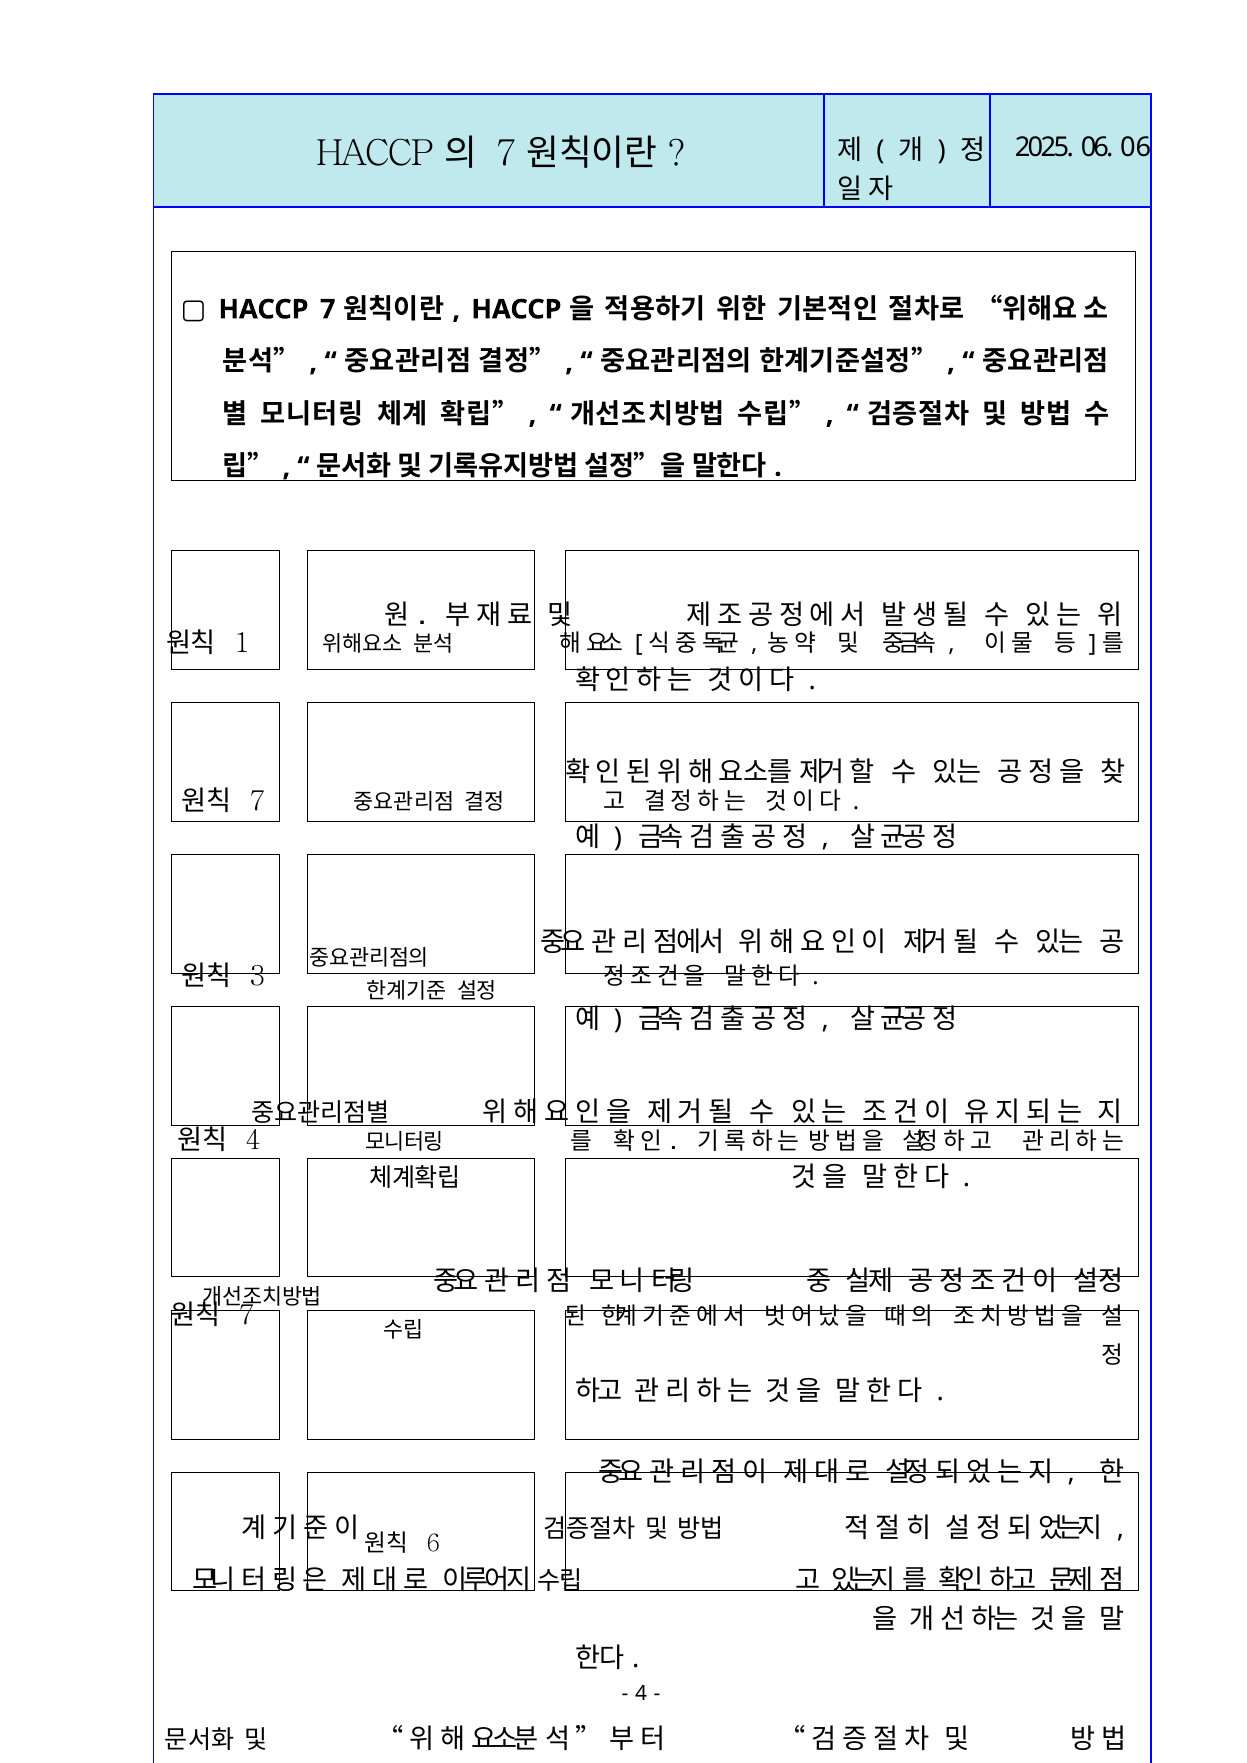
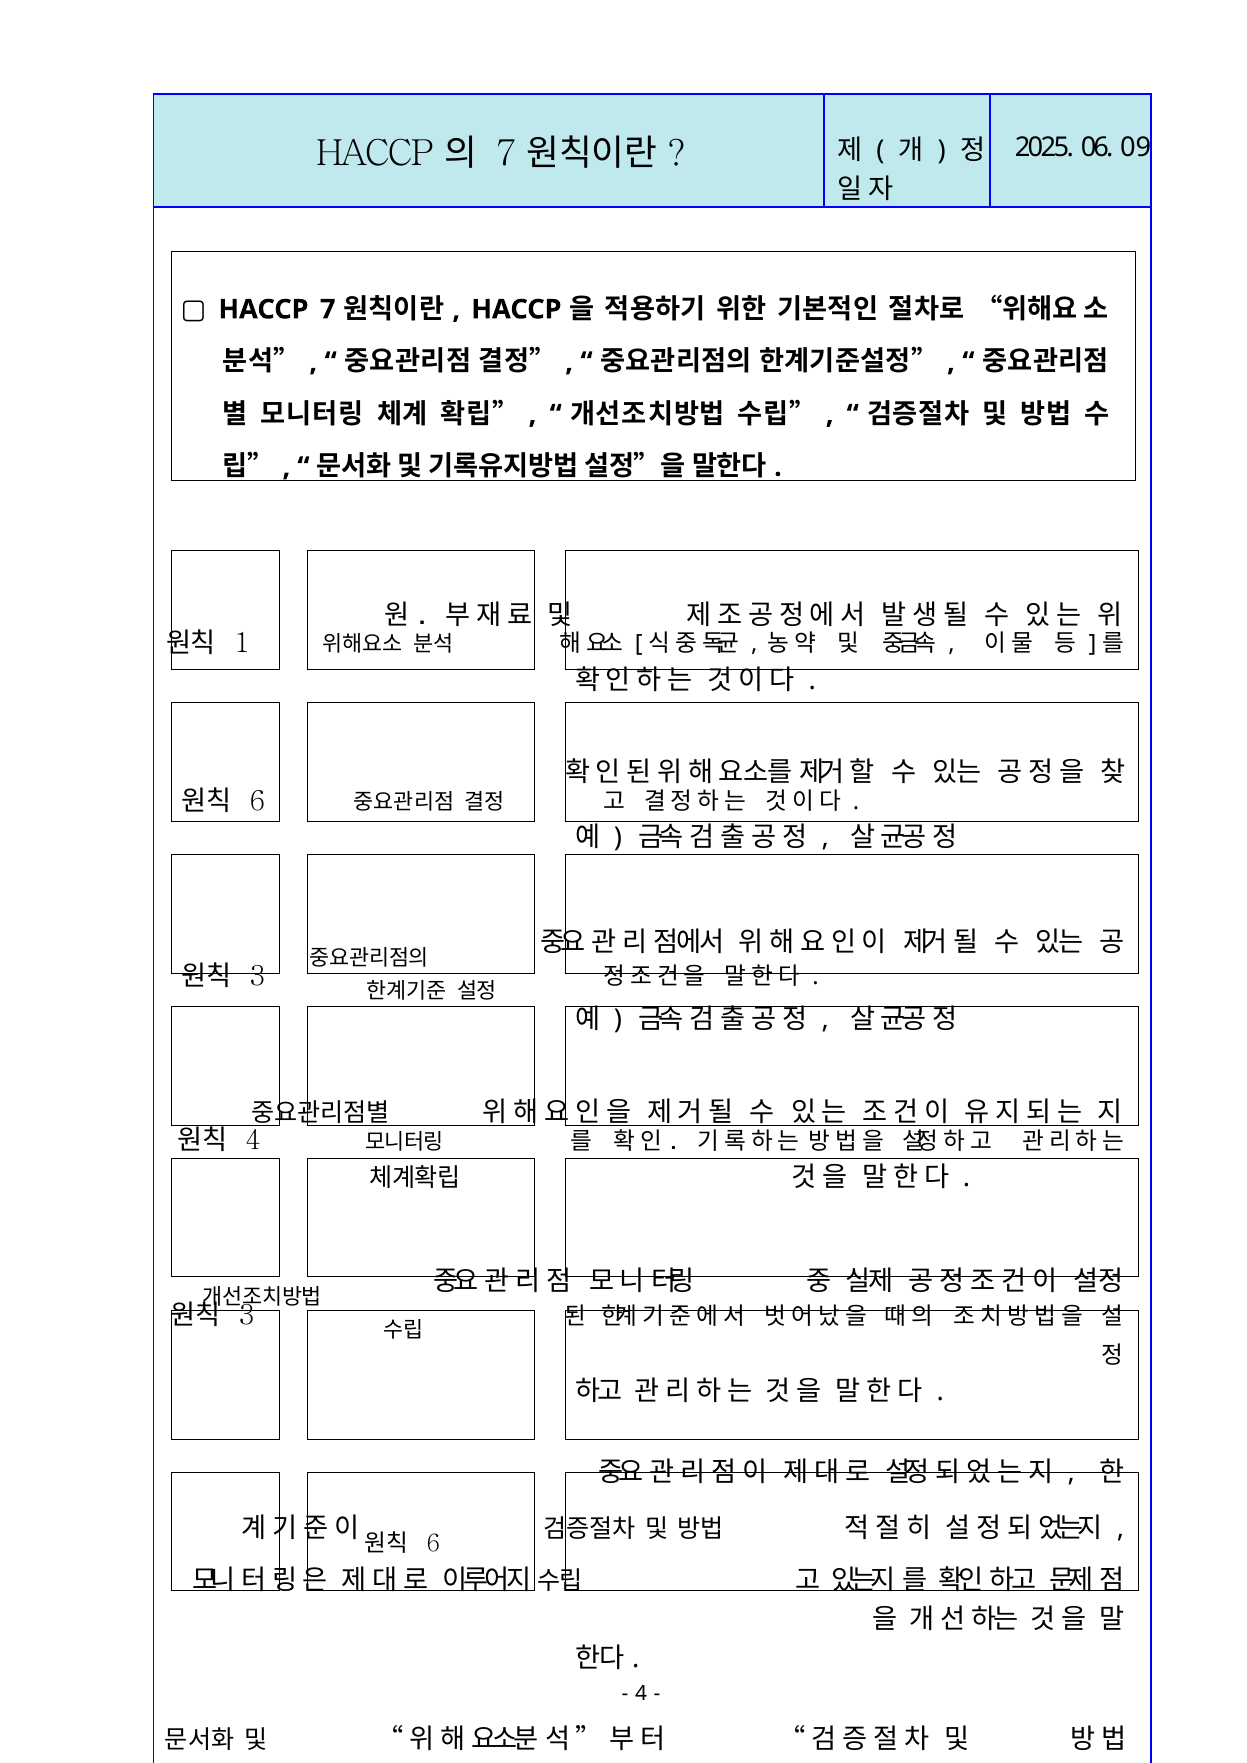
06 06: 06 -> 09
7 at (258, 801): 7 -> 6
7 at (247, 1316): 7 -> 3
